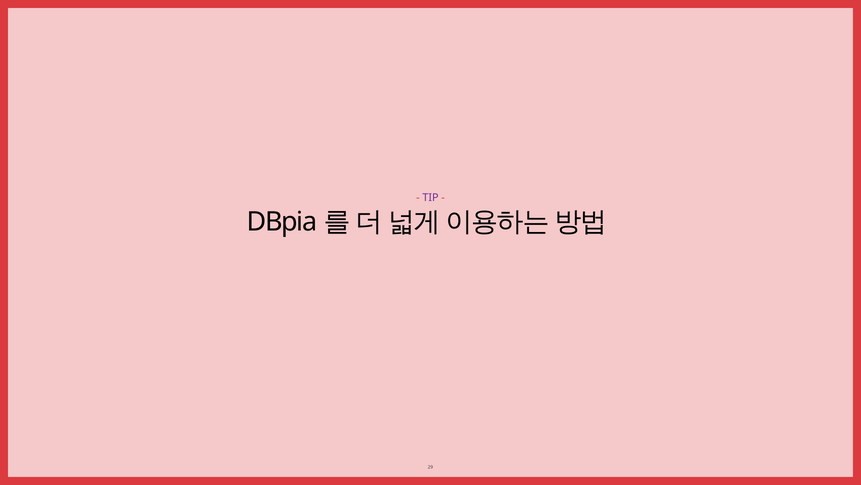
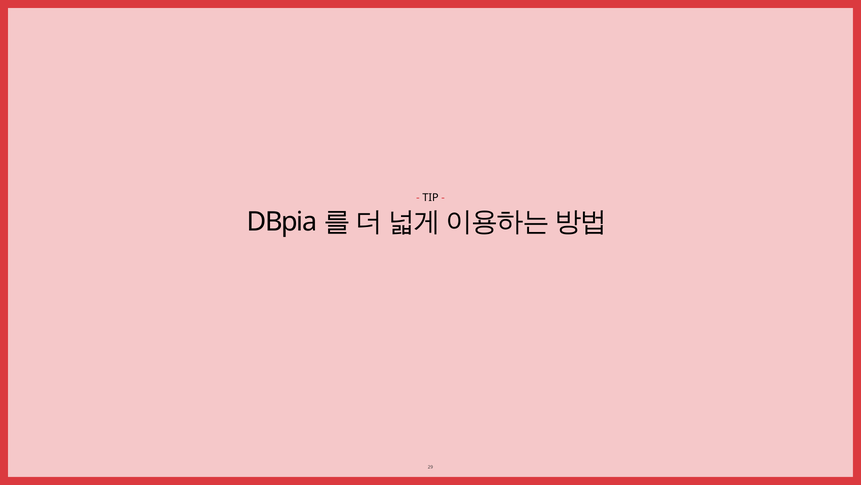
TIP colour: purple -> black
